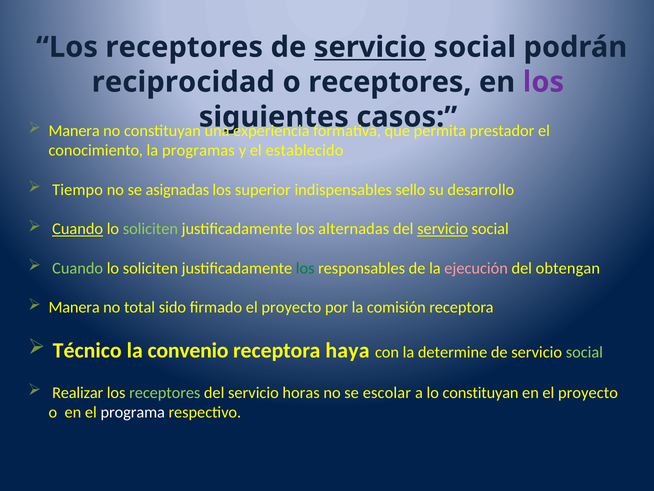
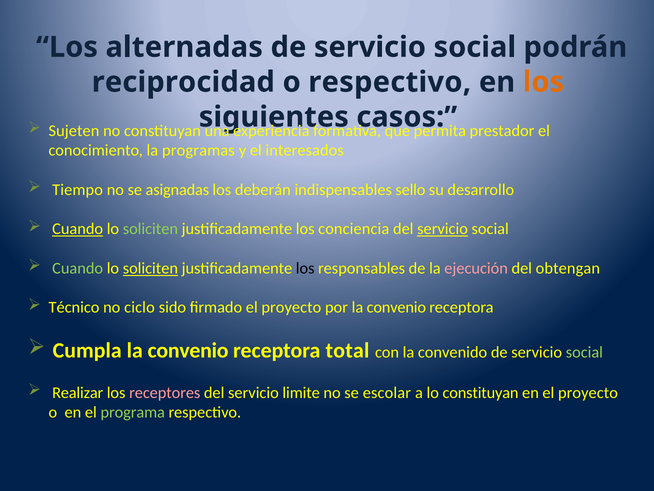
receptores at (184, 47): receptores -> alternadas
servicio at (370, 47) underline: present -> none
o receptores: receptores -> respectivo
los at (543, 82) colour: purple -> orange
Manera at (74, 131): Manera -> Sujeten
establecido: establecido -> interesados
superior: superior -> deberán
alternadas: alternadas -> conciencia
soliciten at (150, 268) underline: none -> present
los at (305, 268) colour: green -> black
Manera at (74, 307): Manera -> Técnico
total: total -> ciclo
por la comisión: comisión -> convenio
Técnico: Técnico -> Cumpla
haya: haya -> total
determine: determine -> convenido
receptores at (165, 392) colour: light green -> pink
horas: horas -> limite
programa colour: white -> light green
